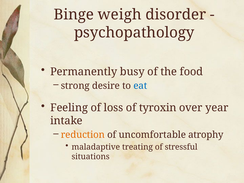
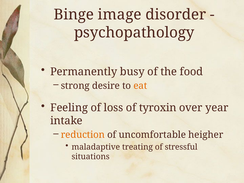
weigh: weigh -> image
eat colour: blue -> orange
atrophy: atrophy -> heigher
